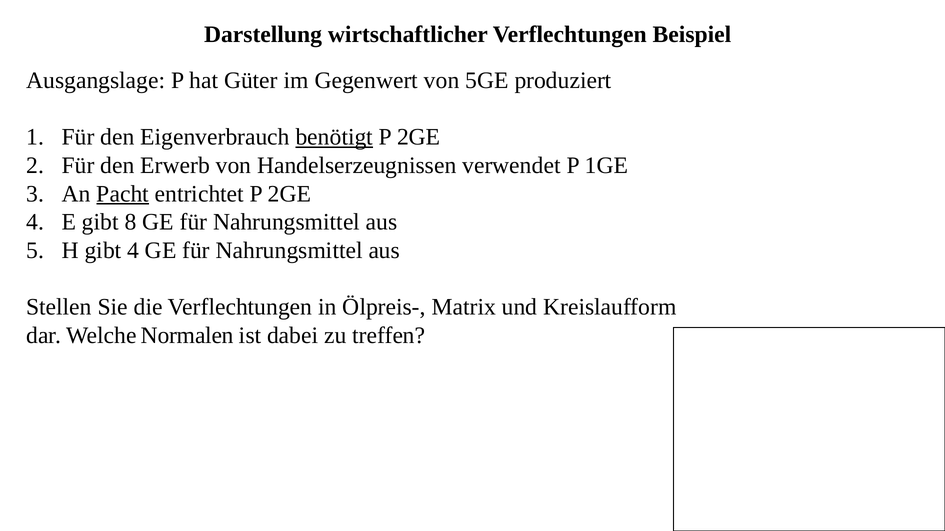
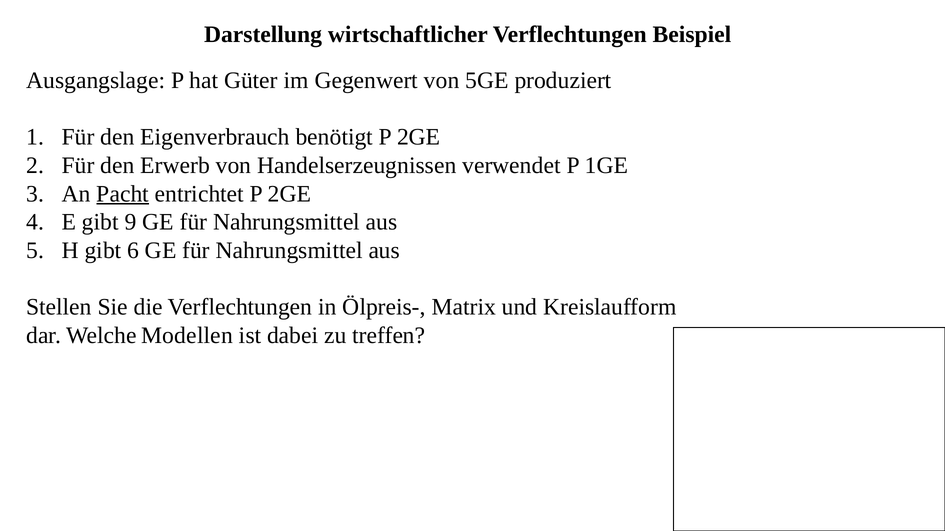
benötigt underline: present -> none
8: 8 -> 9
gibt 4: 4 -> 6
Normalen: Normalen -> Modellen
